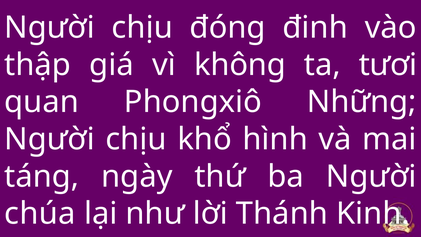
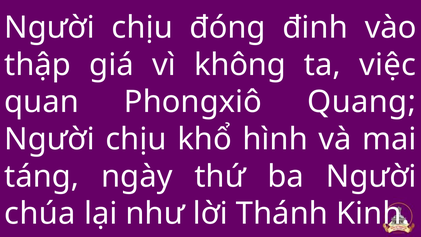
tươi: tươi -> việc
Những: Những -> Quang
